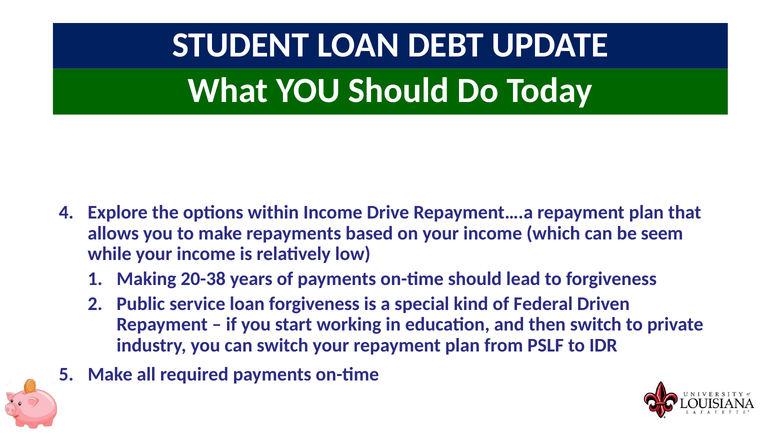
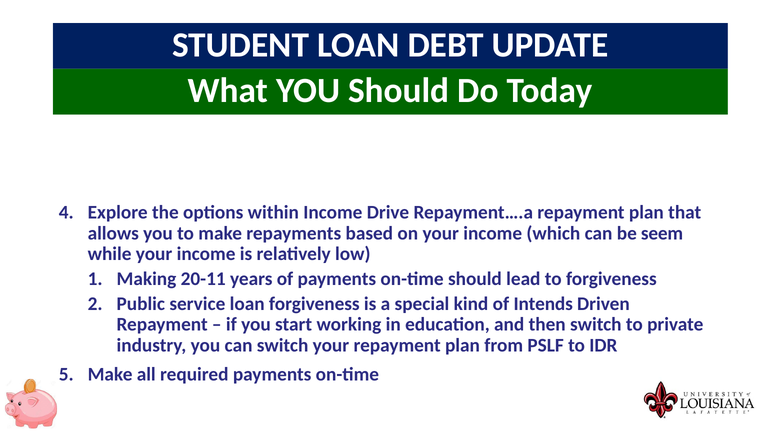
20-38: 20-38 -> 20-11
Federal: Federal -> Intends
